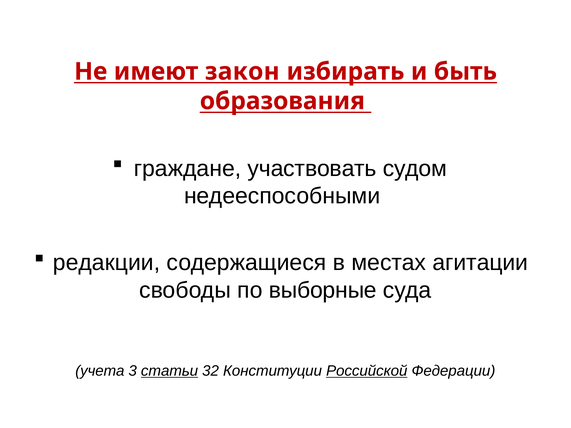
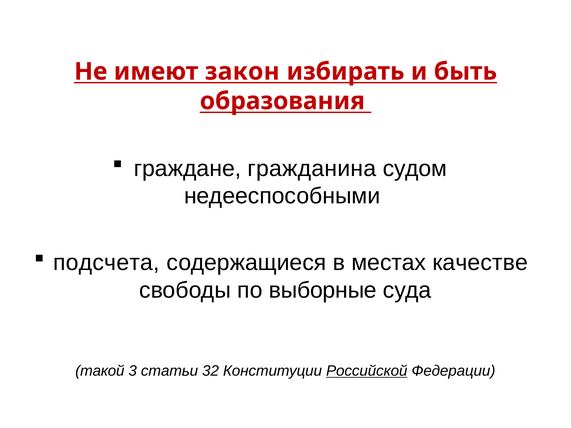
участвовать: участвовать -> гражданина
редакции: редакции -> подсчета
агитации: агитации -> качестве
учета: учета -> такой
статьи underline: present -> none
